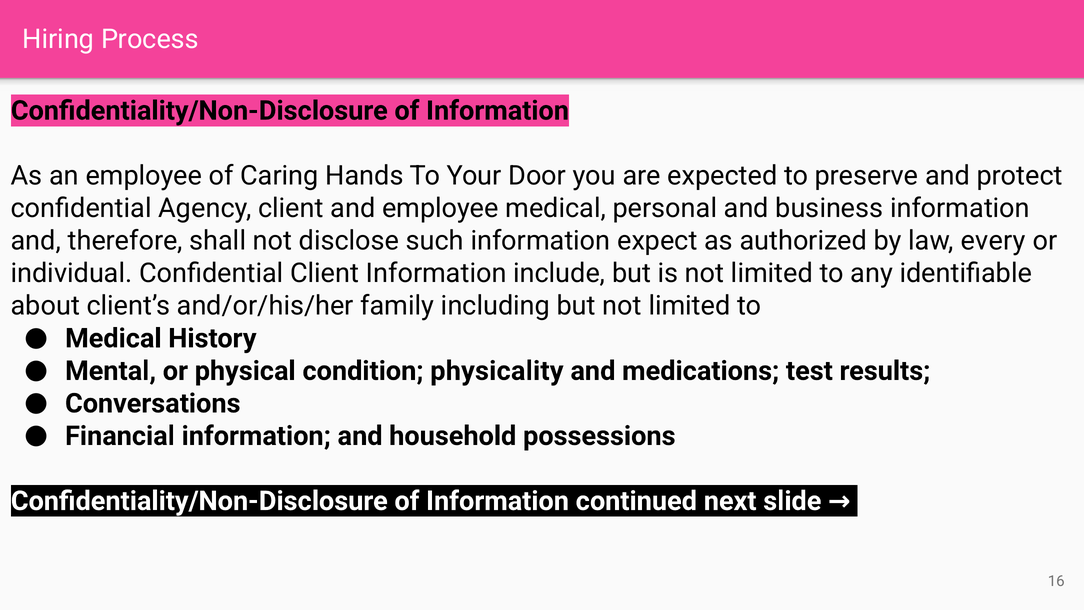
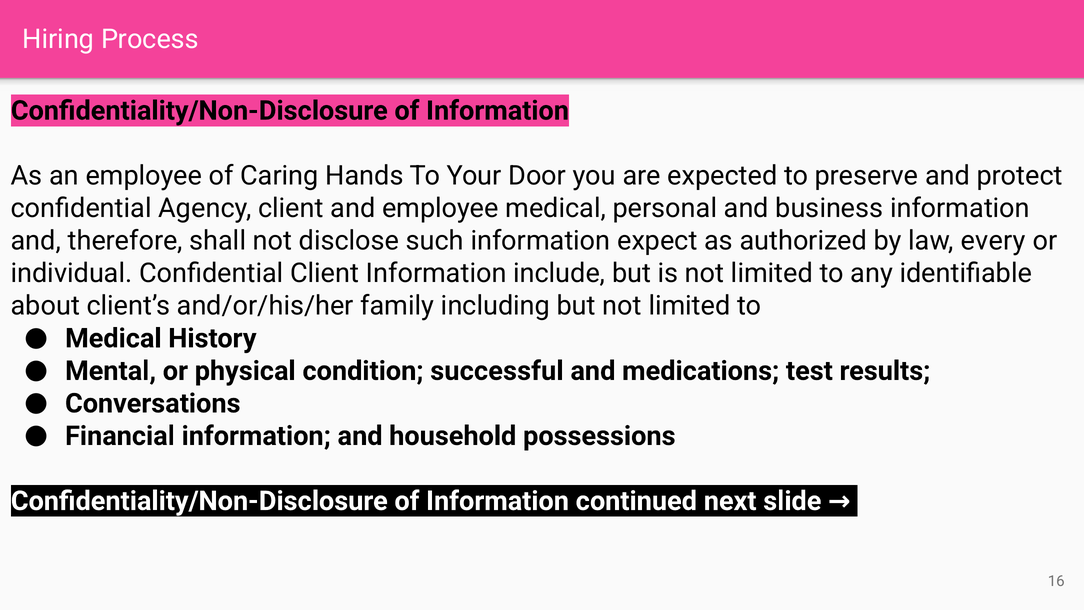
physicality: physicality -> successful
